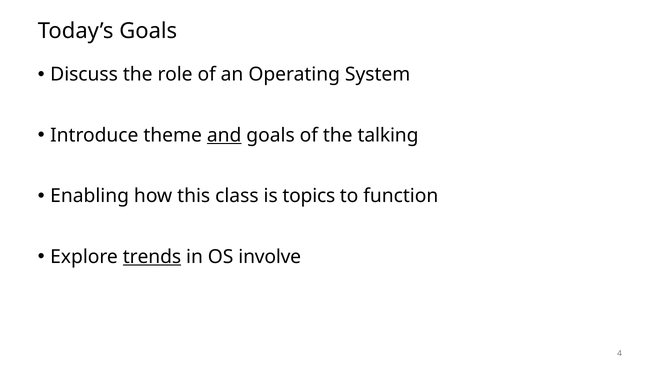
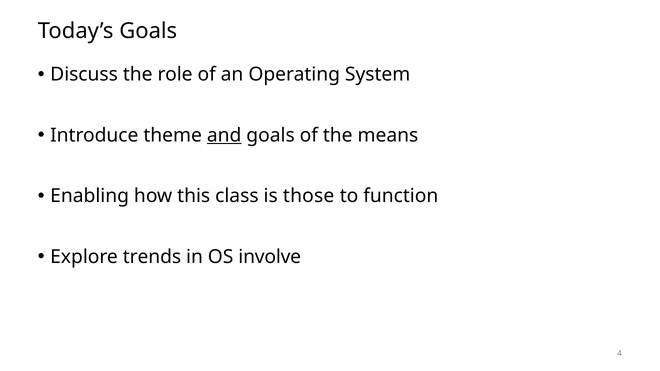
talking: talking -> means
topics: topics -> those
trends underline: present -> none
